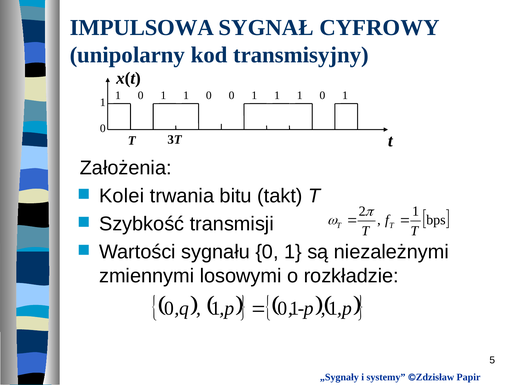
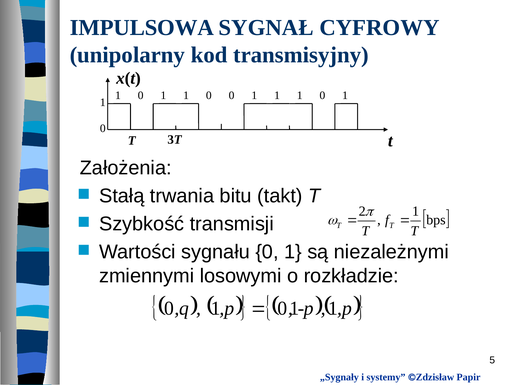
Kolei: Kolei -> Stałą
